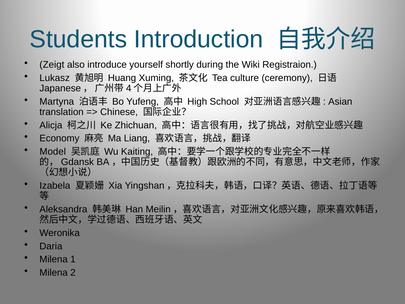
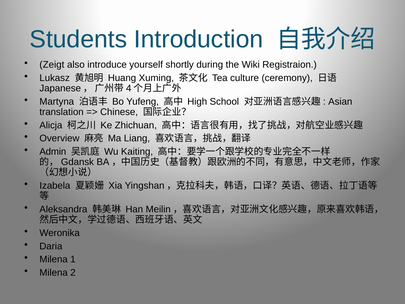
Economy: Economy -> Overview
Model: Model -> Admin
